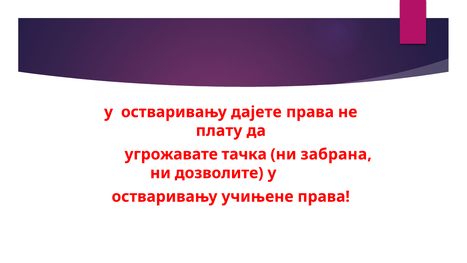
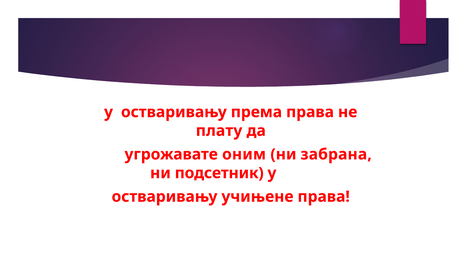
дајете: дајете -> према
тачка: тачка -> оним
дозволите: дозволите -> подсетник
